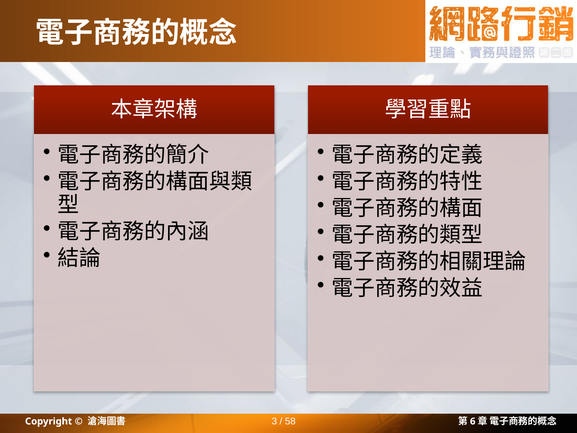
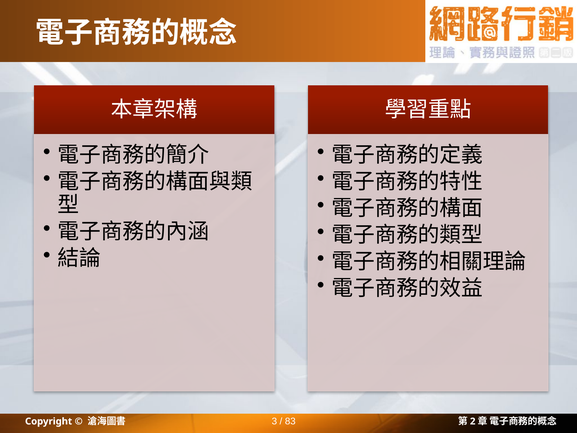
58: 58 -> 83
6: 6 -> 2
